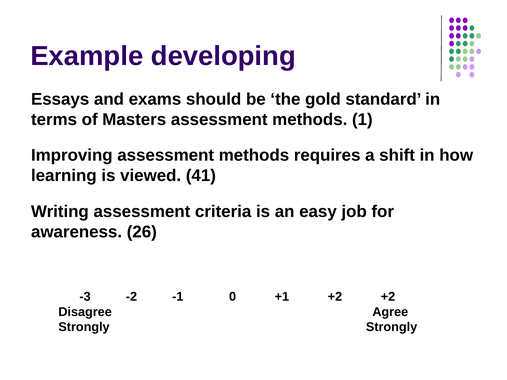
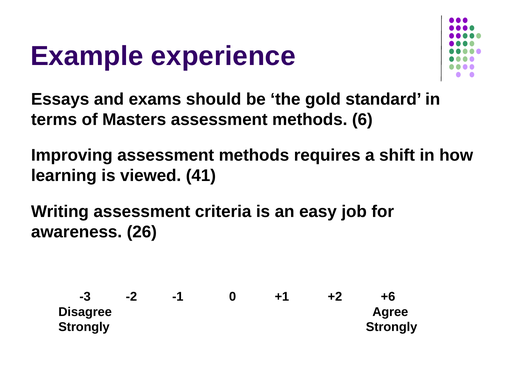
developing: developing -> experience
1: 1 -> 6
+2 +2: +2 -> +6
